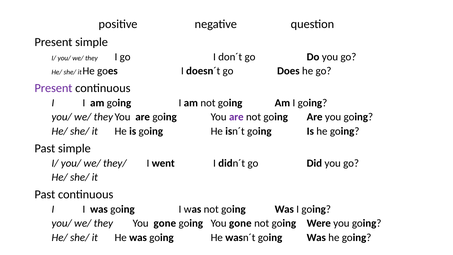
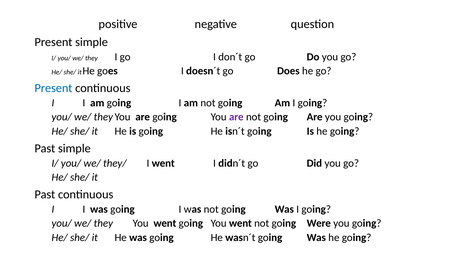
Present at (53, 88) colour: purple -> blue
they You gone: gone -> went
going You gone: gone -> went
